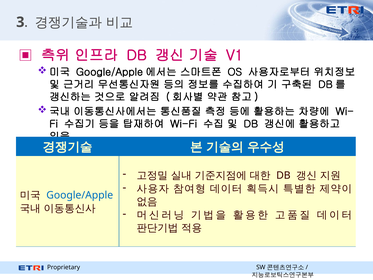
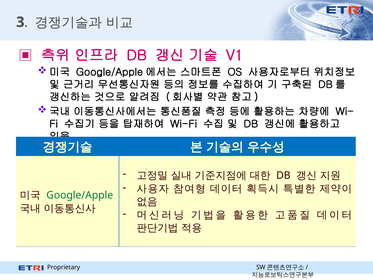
Google/Apple colour: blue -> green
